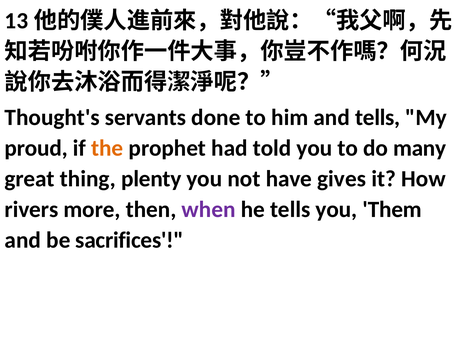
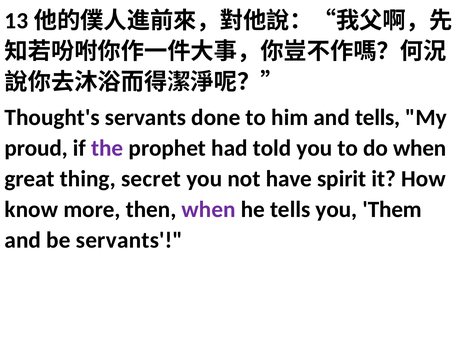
the colour: orange -> purple
do many: many -> when
plenty: plenty -> secret
gives: gives -> spirit
rivers: rivers -> know
be sacrifices: sacrifices -> servants
